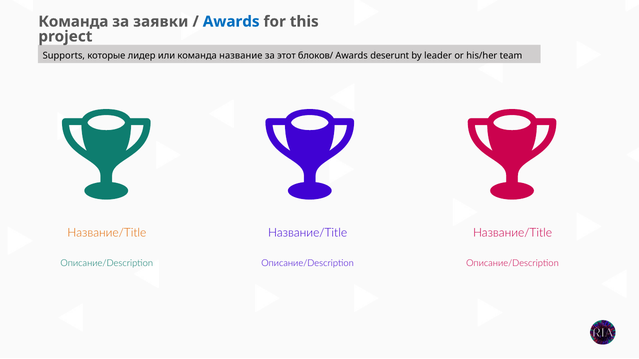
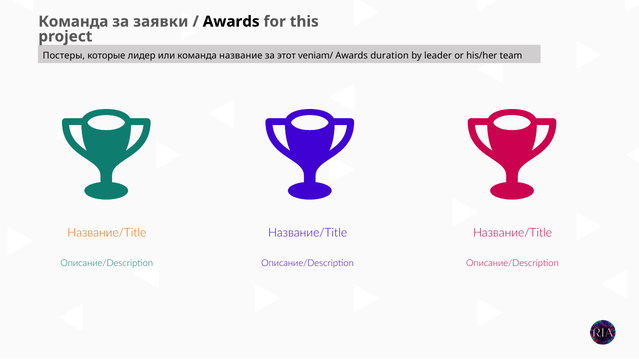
Awards at (231, 22) colour: blue -> black
Supports: Supports -> Постеры
блоков/: блоков/ -> veniam/
deserunt: deserunt -> duration
